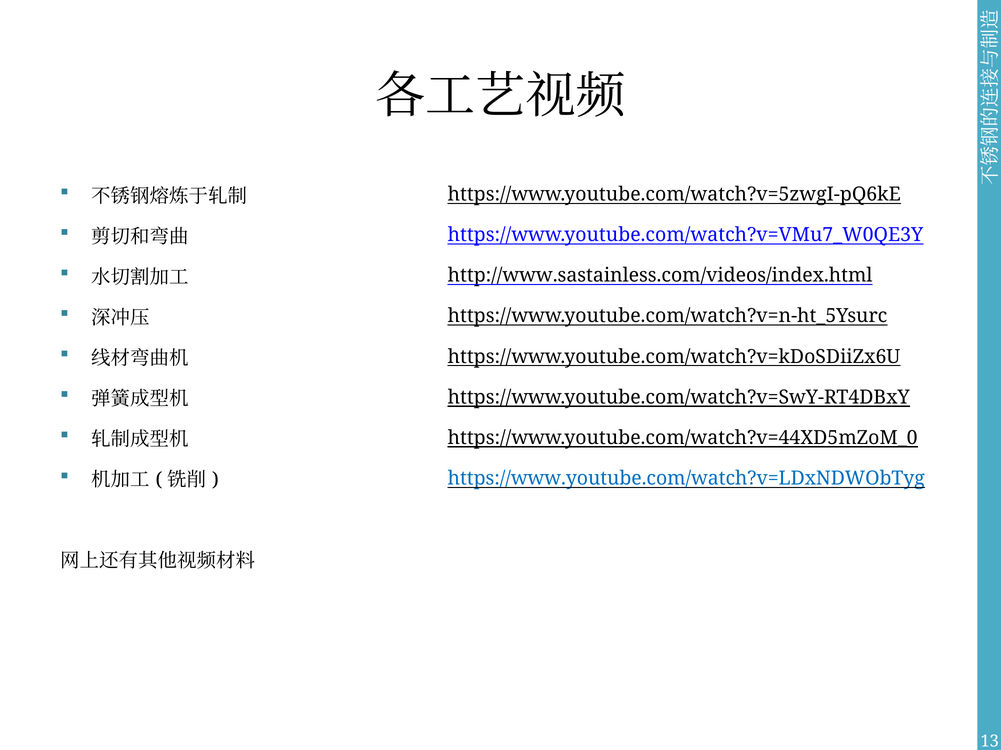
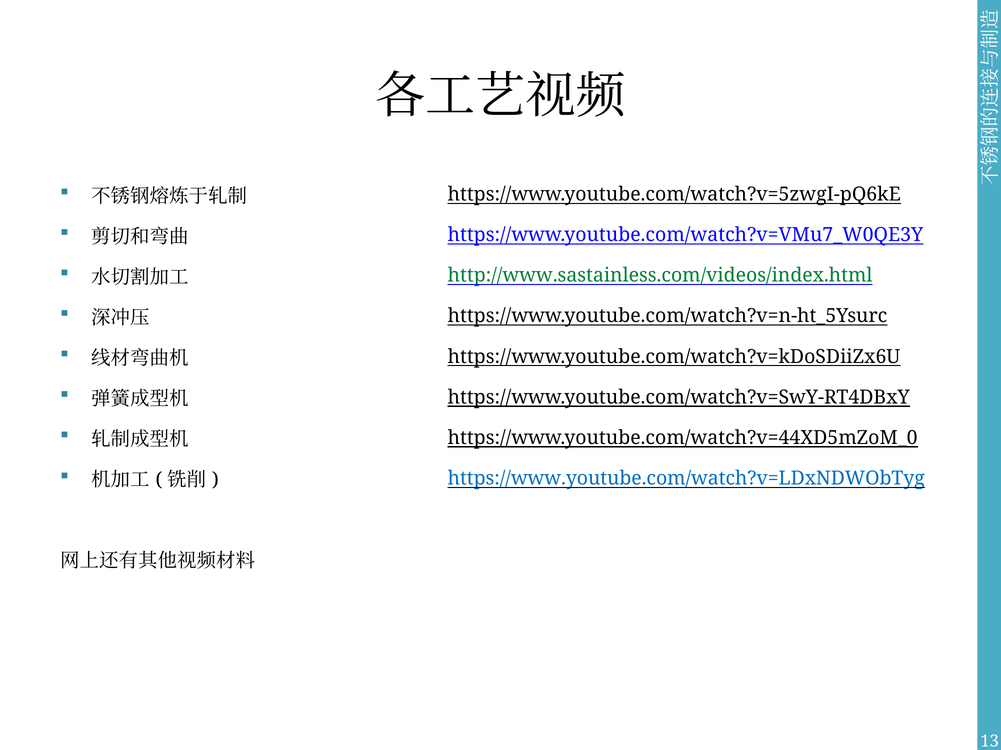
http://www.sastainless.com/videos/index.html colour: black -> green
